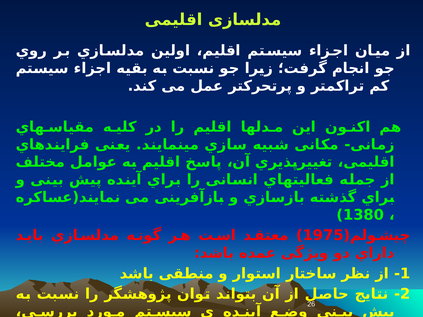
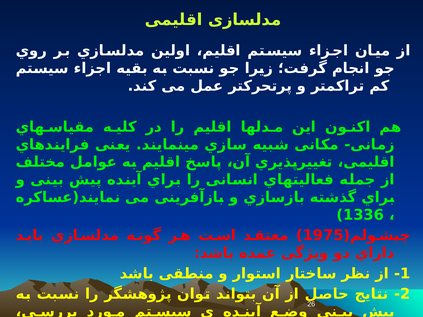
1380: 1380 -> 1336
